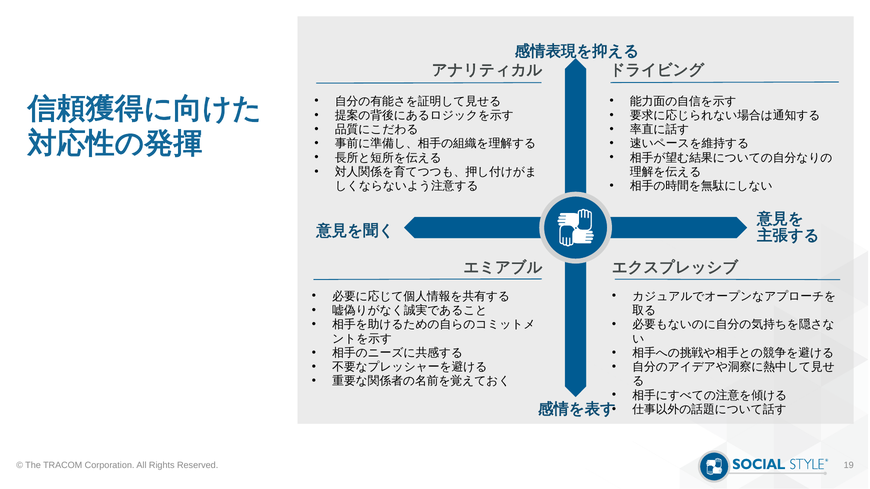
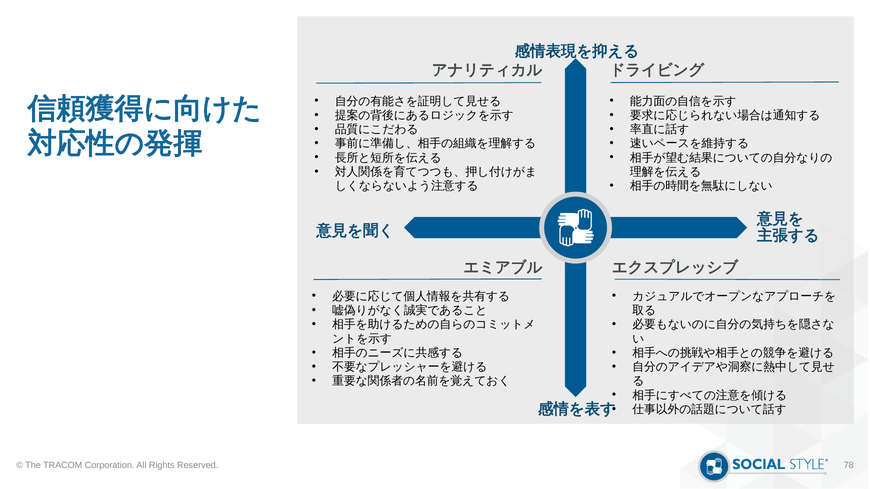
19: 19 -> 78
